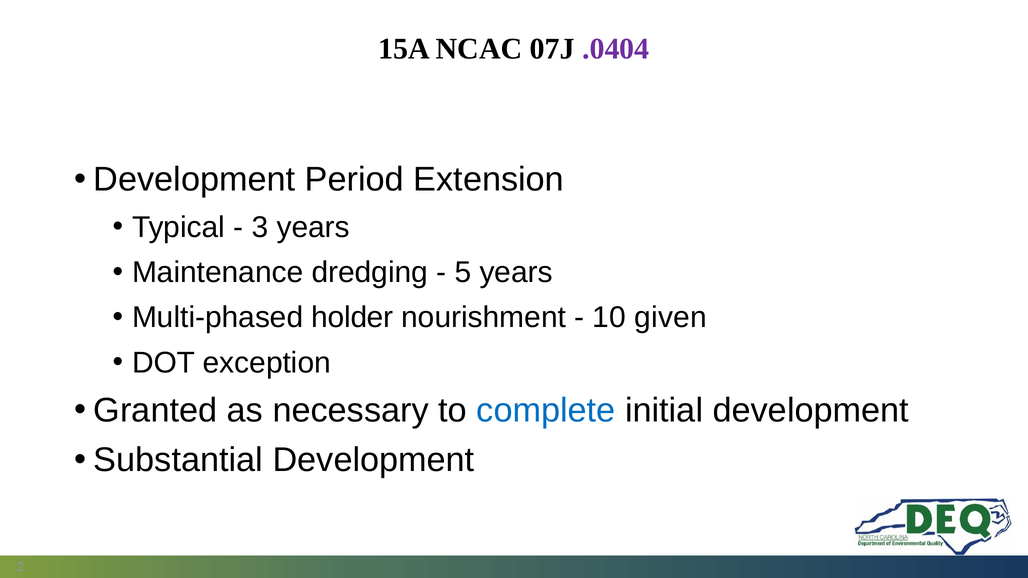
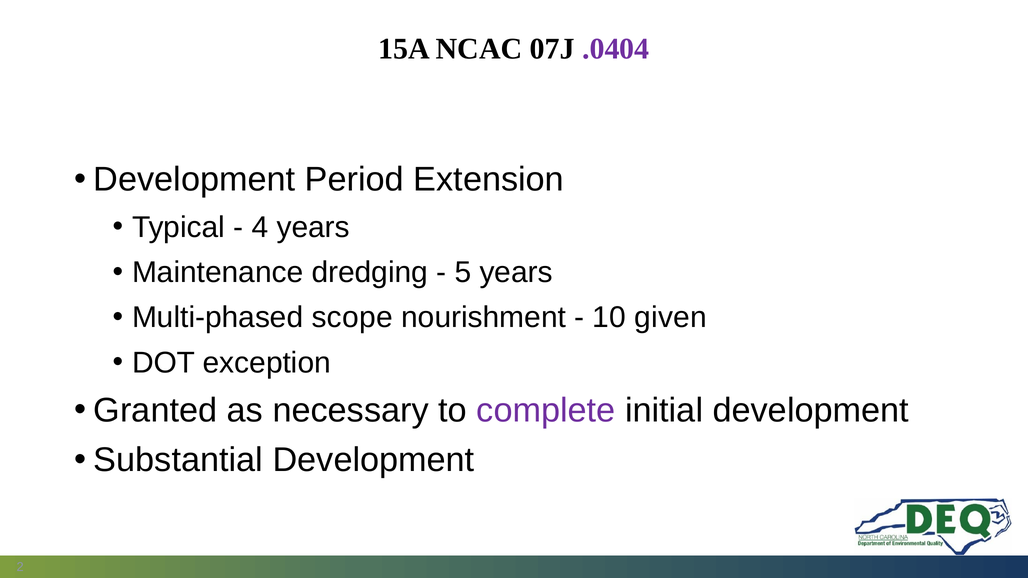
3: 3 -> 4
holder: holder -> scope
complete colour: blue -> purple
